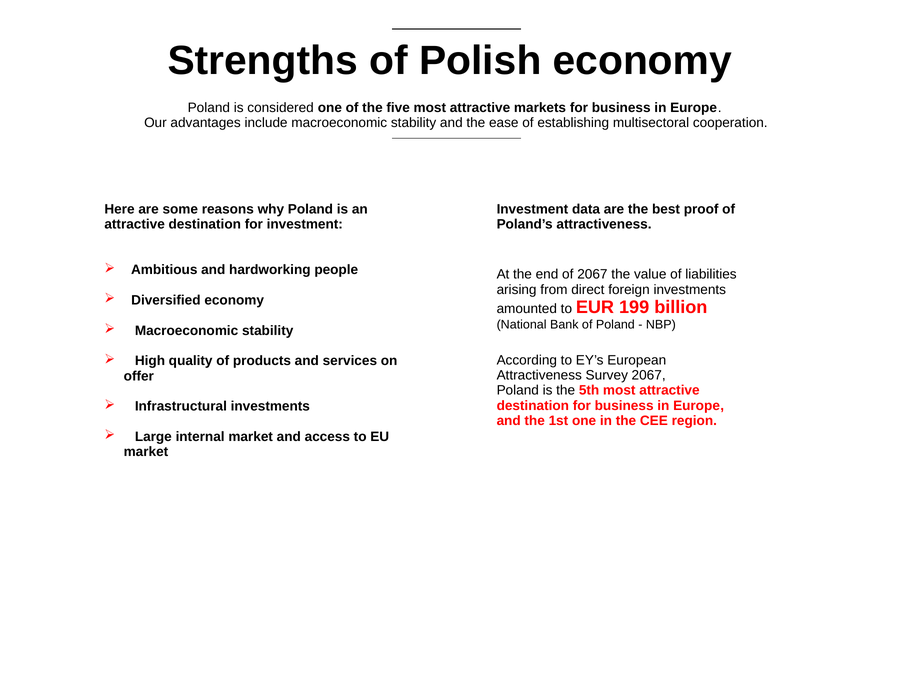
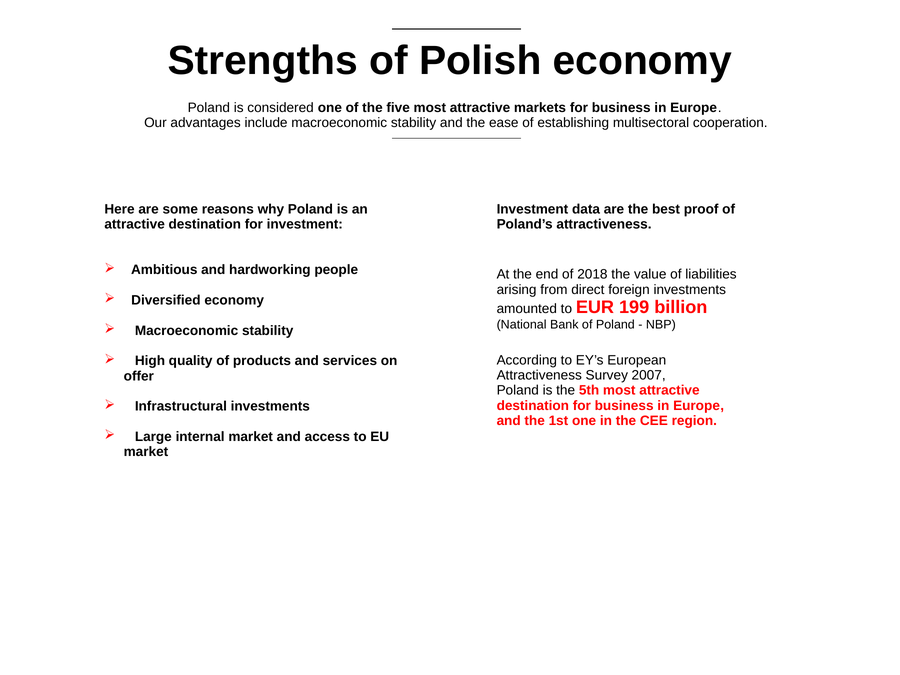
of 2067: 2067 -> 2018
Survey 2067: 2067 -> 2007
